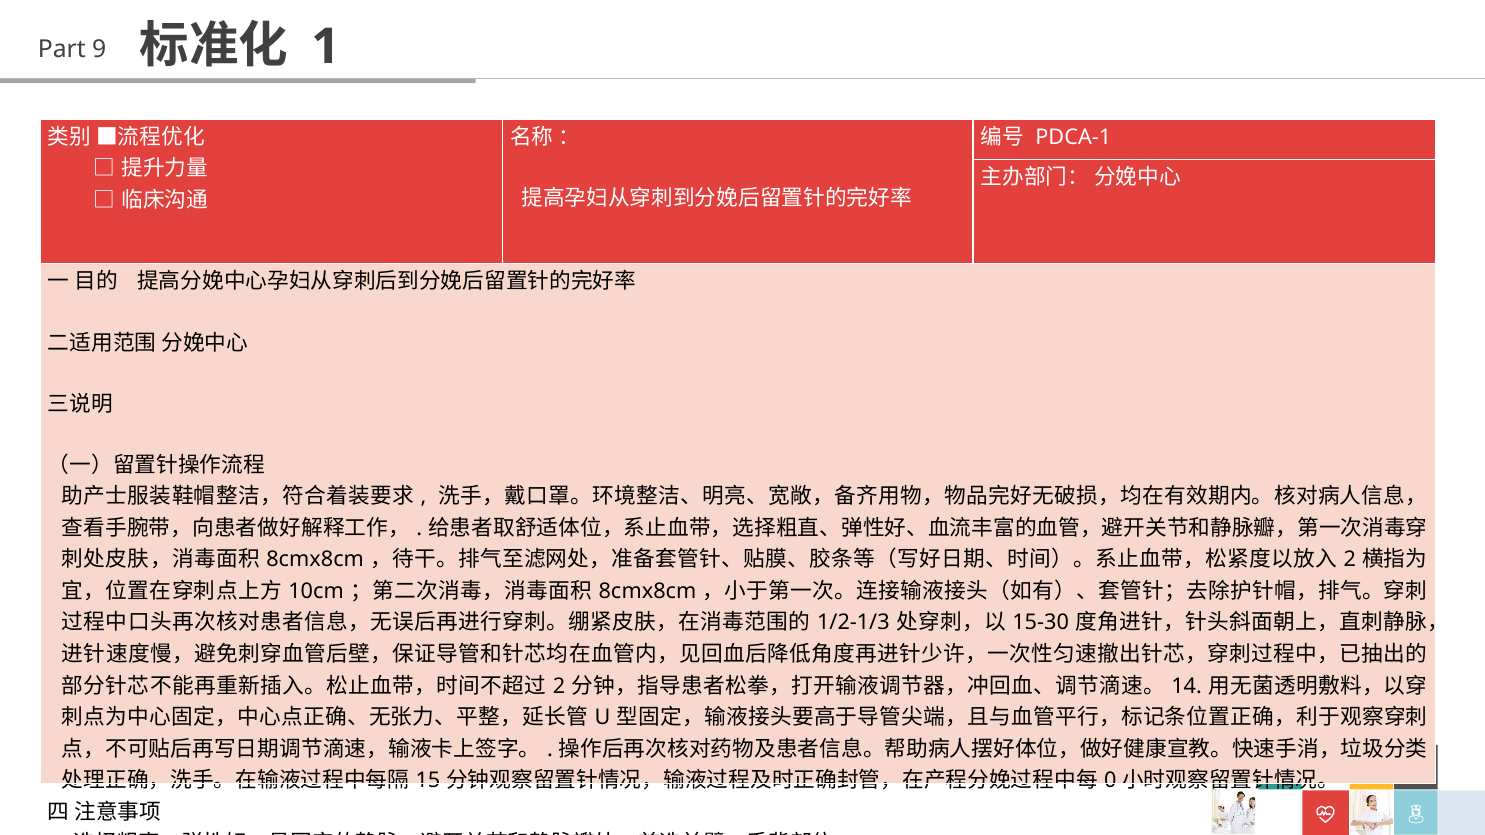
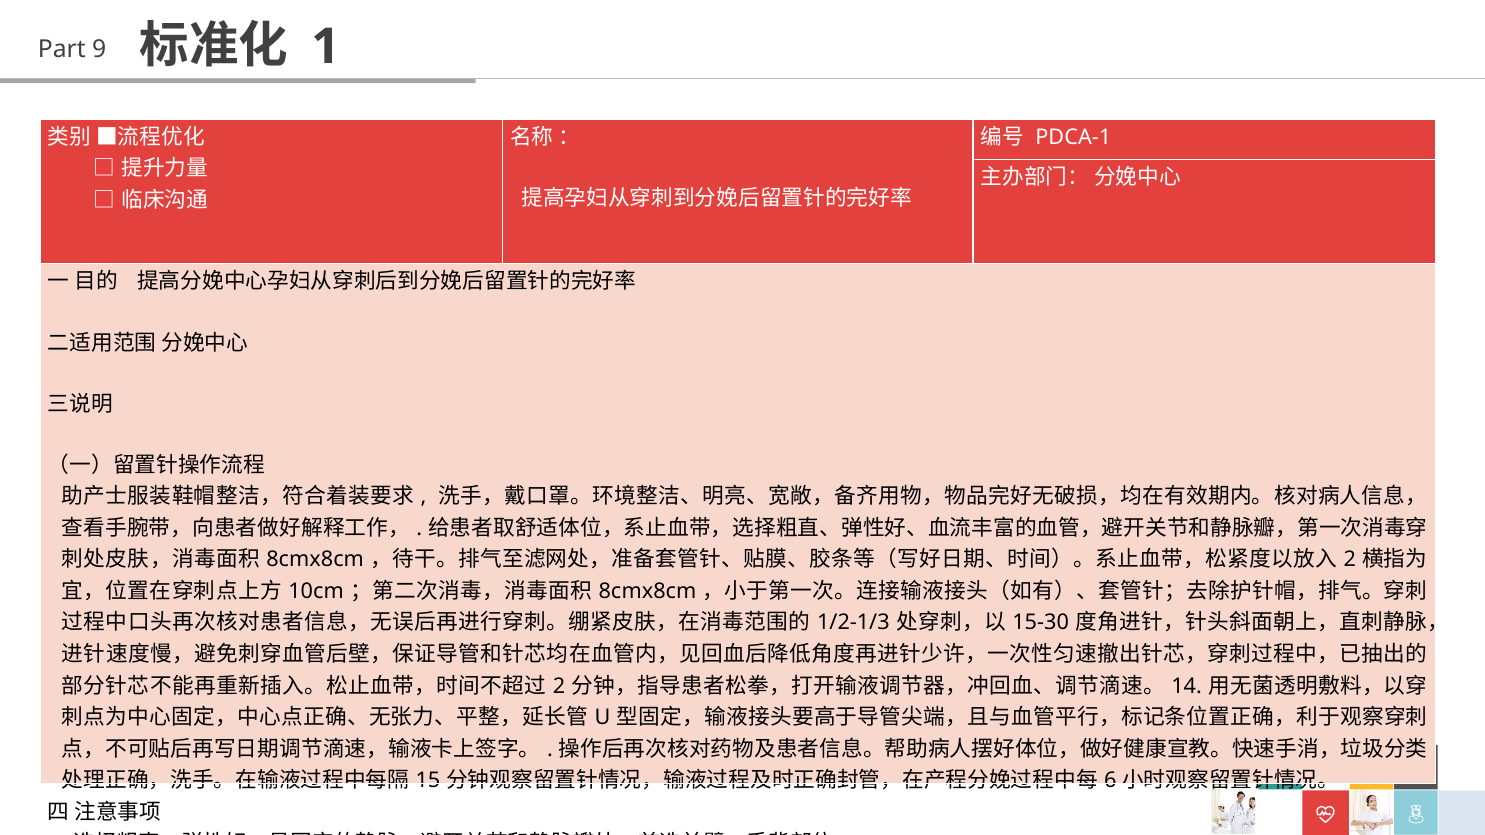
0: 0 -> 6
